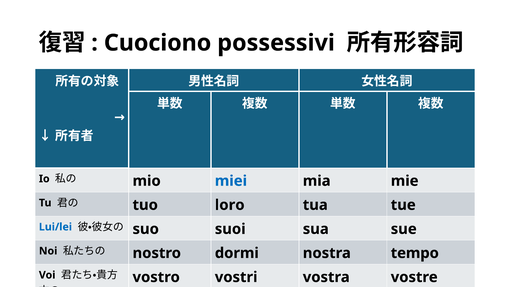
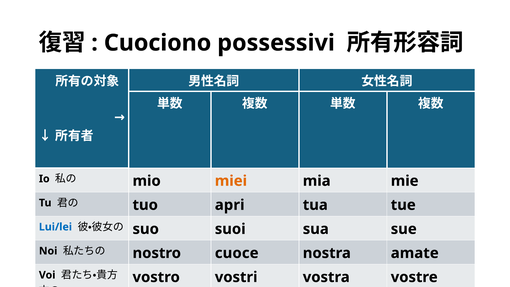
miei colour: blue -> orange
tuo loro: loro -> apri
dormi: dormi -> cuoce
tempo: tempo -> amate
